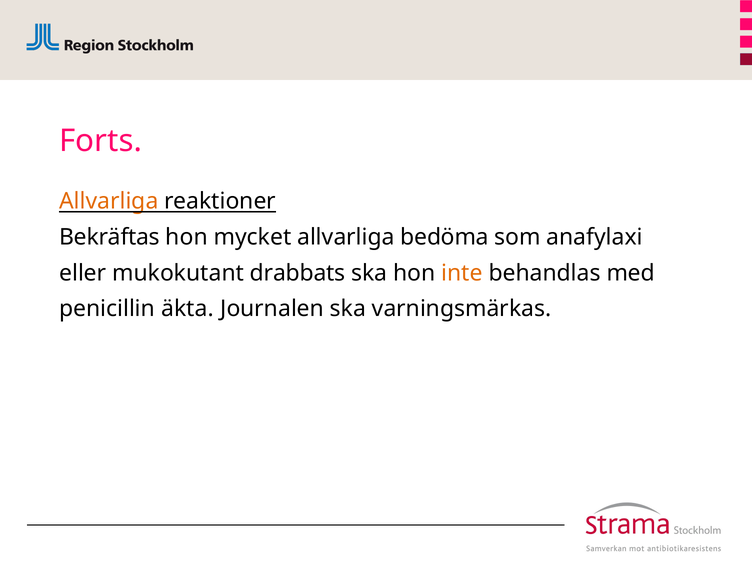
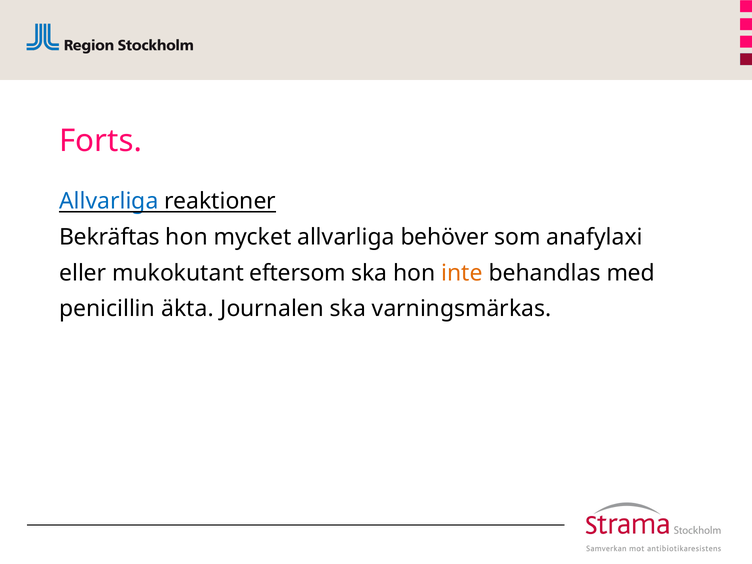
Allvarliga at (109, 201) colour: orange -> blue
bedöma: bedöma -> behöver
drabbats: drabbats -> eftersom
